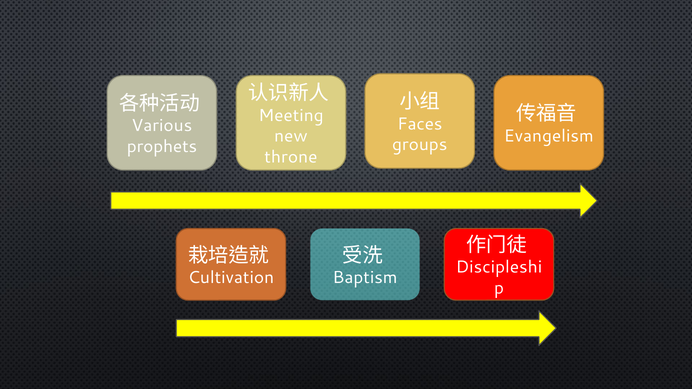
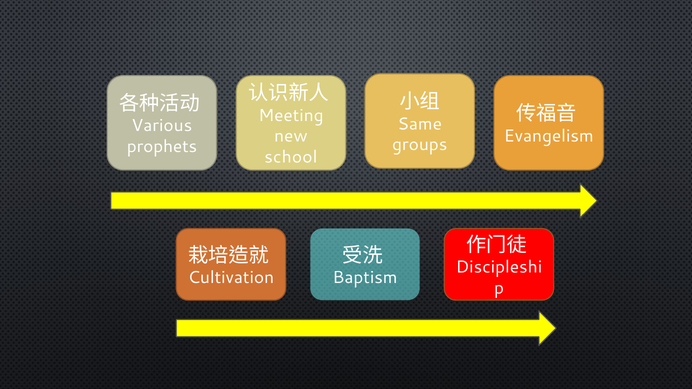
Faces: Faces -> Same
throne: throne -> school
